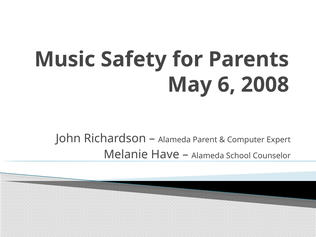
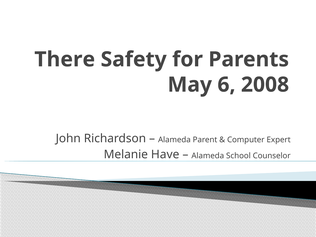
Music: Music -> There
